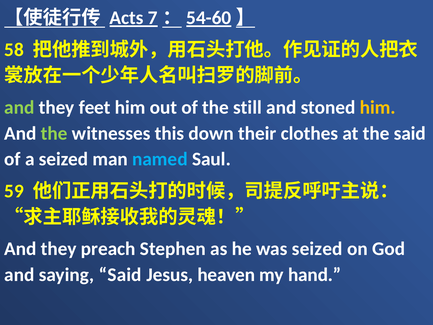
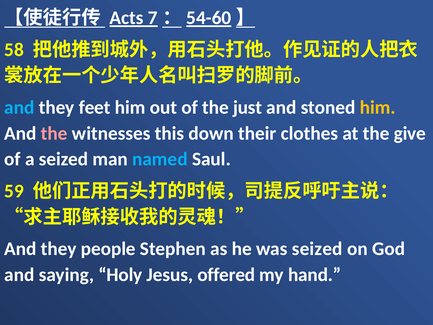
and at (19, 107) colour: light green -> light blue
still: still -> just
the at (54, 133) colour: light green -> pink
the said: said -> give
preach: preach -> people
saying Said: Said -> Holy
heaven: heaven -> offered
